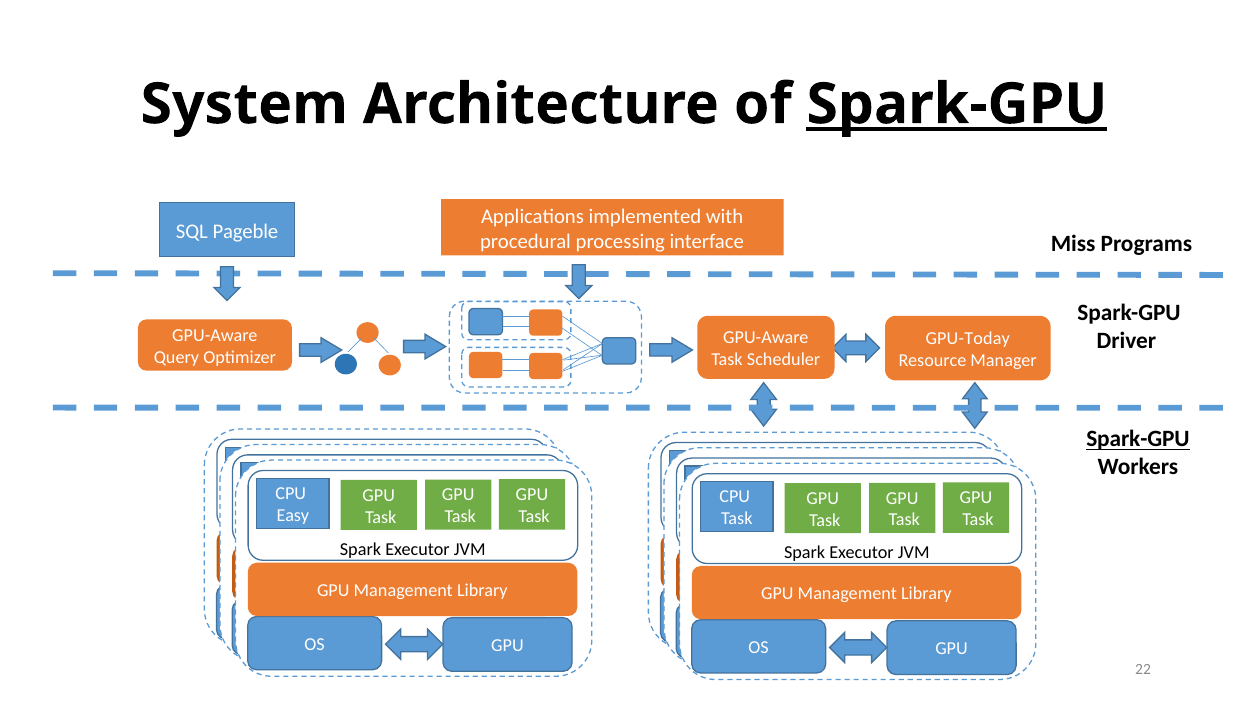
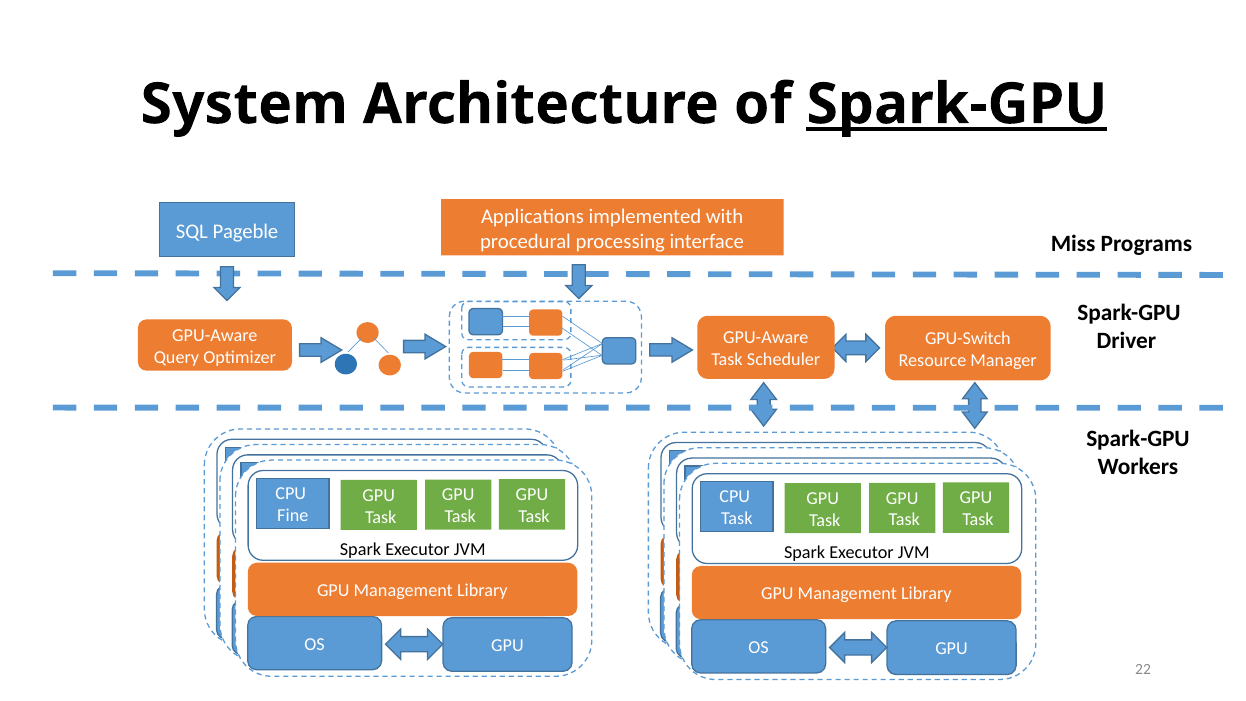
GPU-Today: GPU-Today -> GPU-Switch
Spark-GPU at (1138, 439) underline: present -> none
Easy: Easy -> Fine
